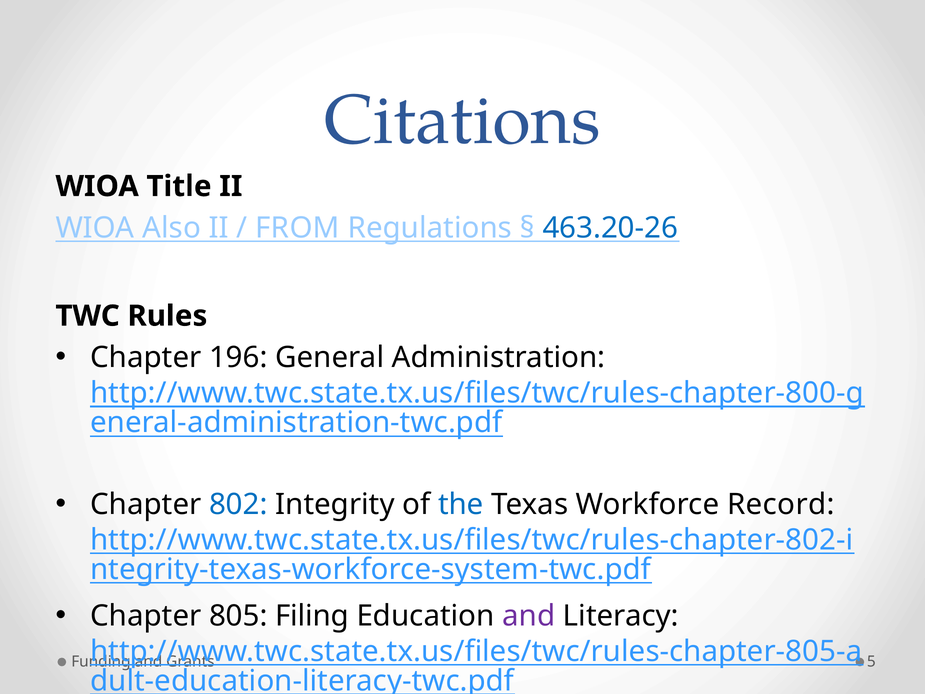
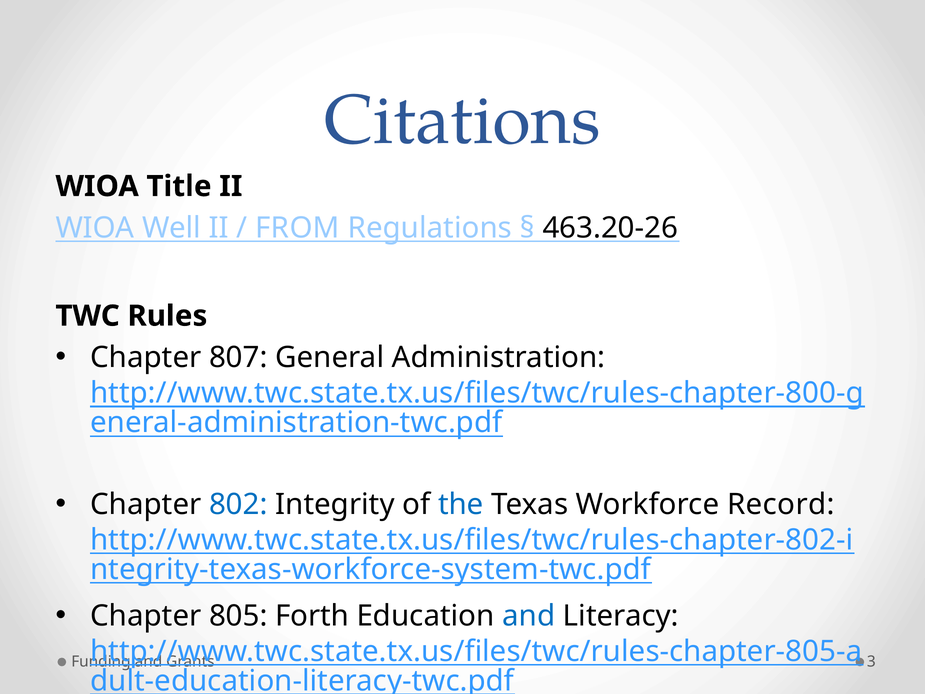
Also: Also -> Well
463.20-26 colour: blue -> black
196: 196 -> 807
Filing: Filing -> Forth
and at (529, 616) colour: purple -> blue
5: 5 -> 3
